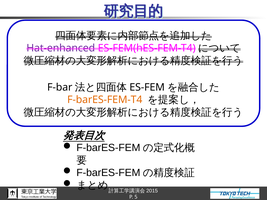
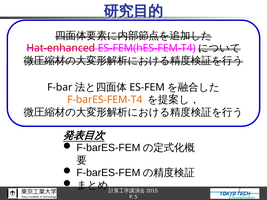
Hat-enhanced colour: purple -> red
